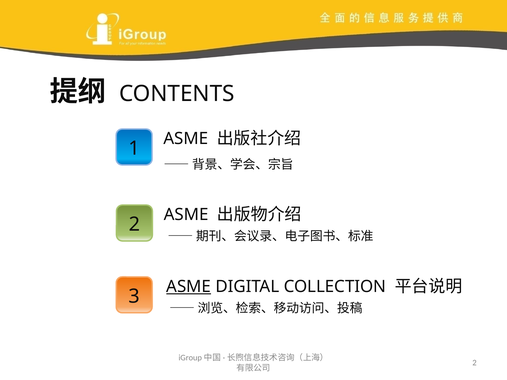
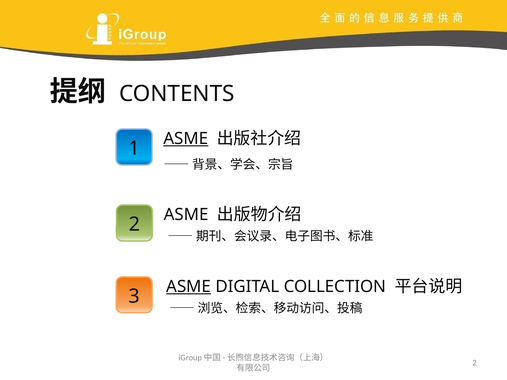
ASME at (186, 139) underline: none -> present
